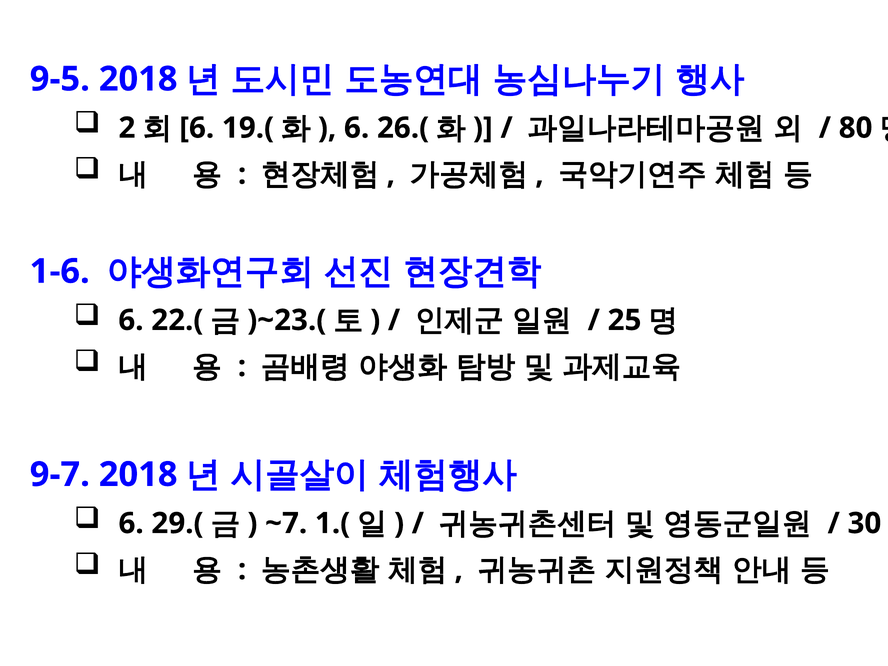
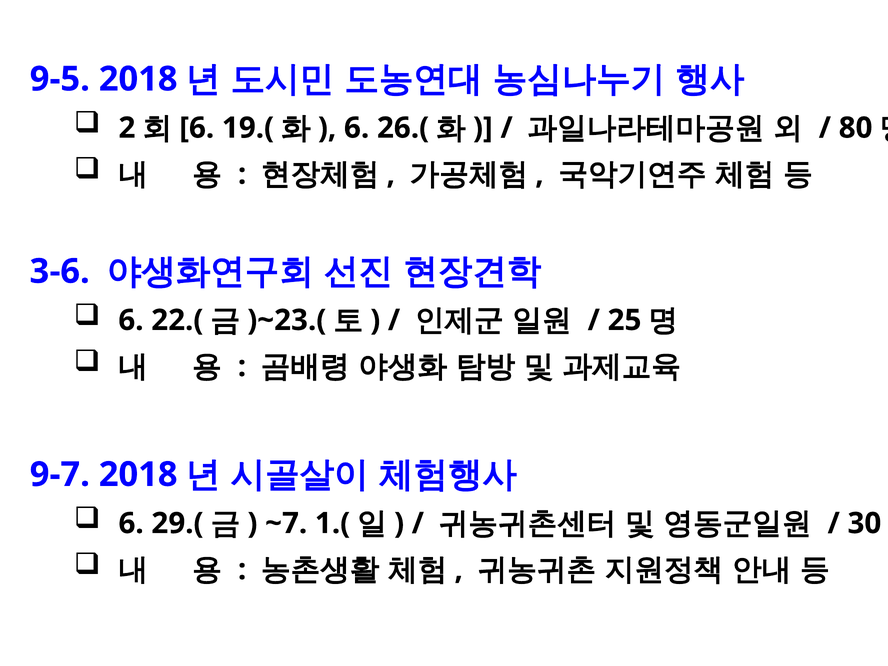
1-6: 1-6 -> 3-6
